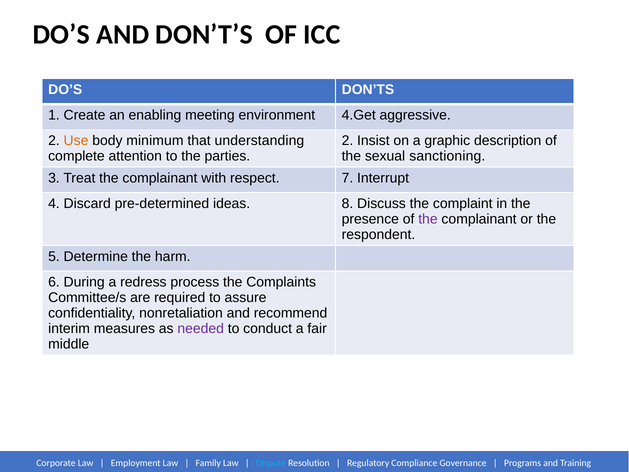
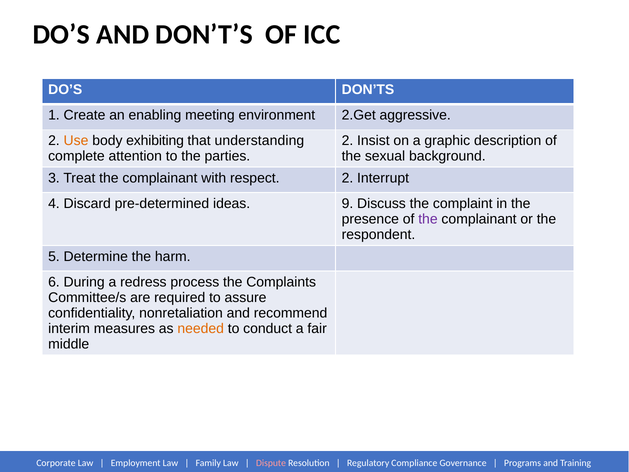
4.Get: 4.Get -> 2.Get
minimum: minimum -> exhibiting
sanctioning: sanctioning -> background
respect 7: 7 -> 2
8: 8 -> 9
needed colour: purple -> orange
Dispute colour: light blue -> pink
